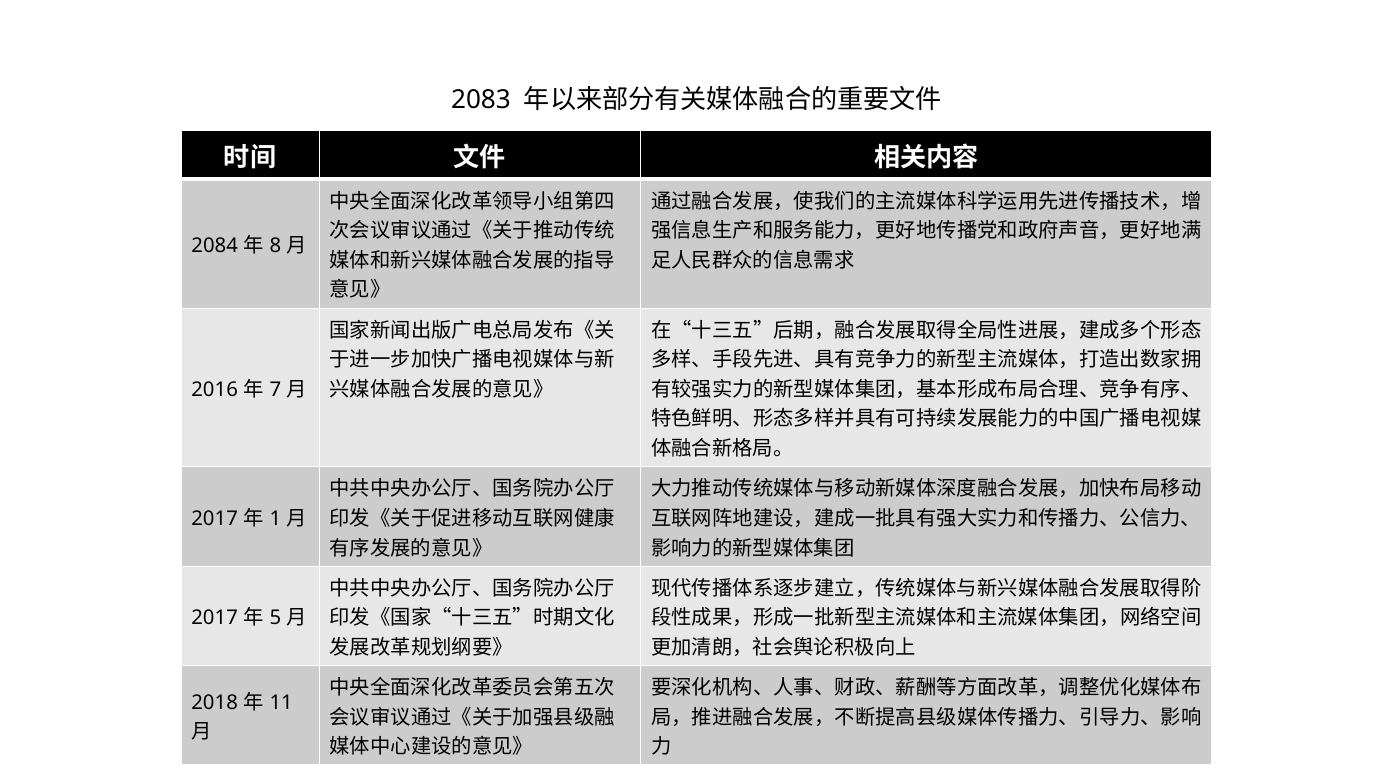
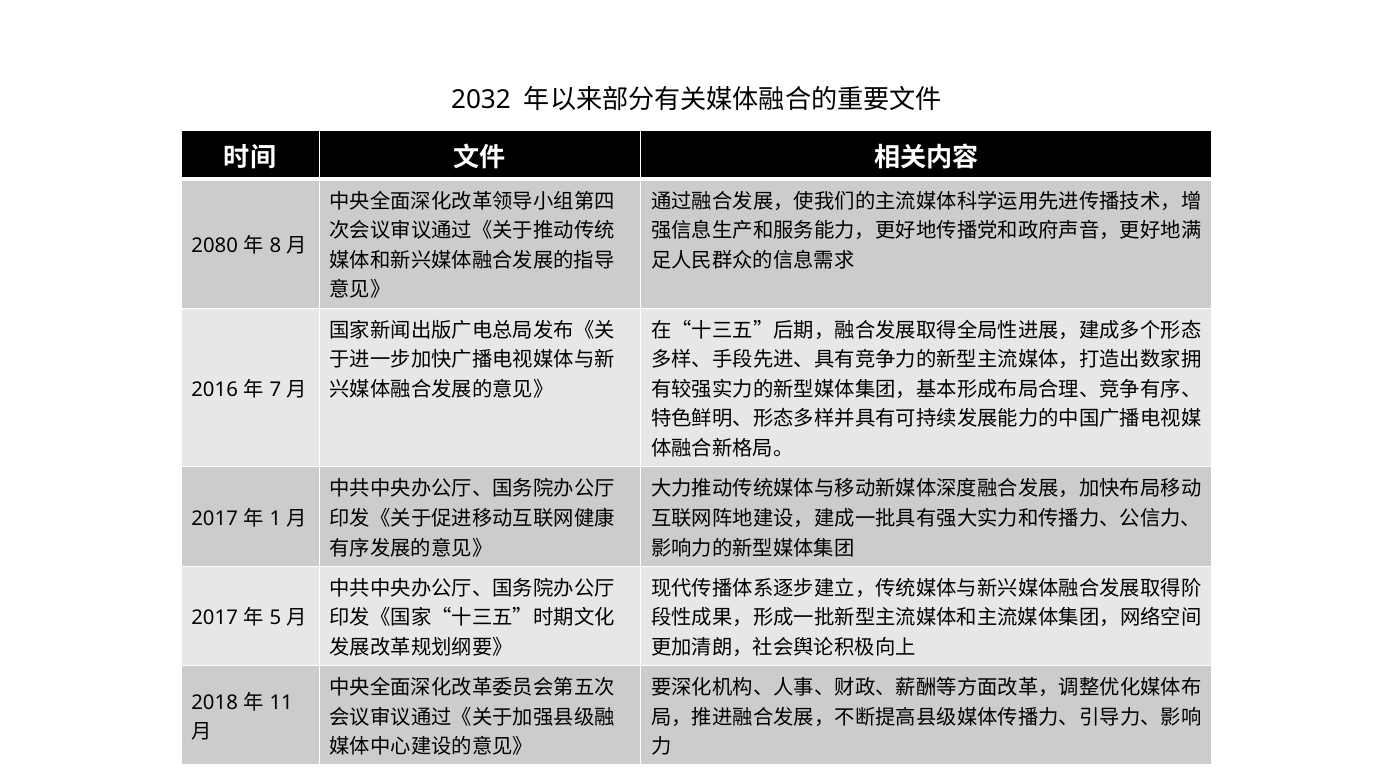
2083: 2083 -> 2032
2084: 2084 -> 2080
